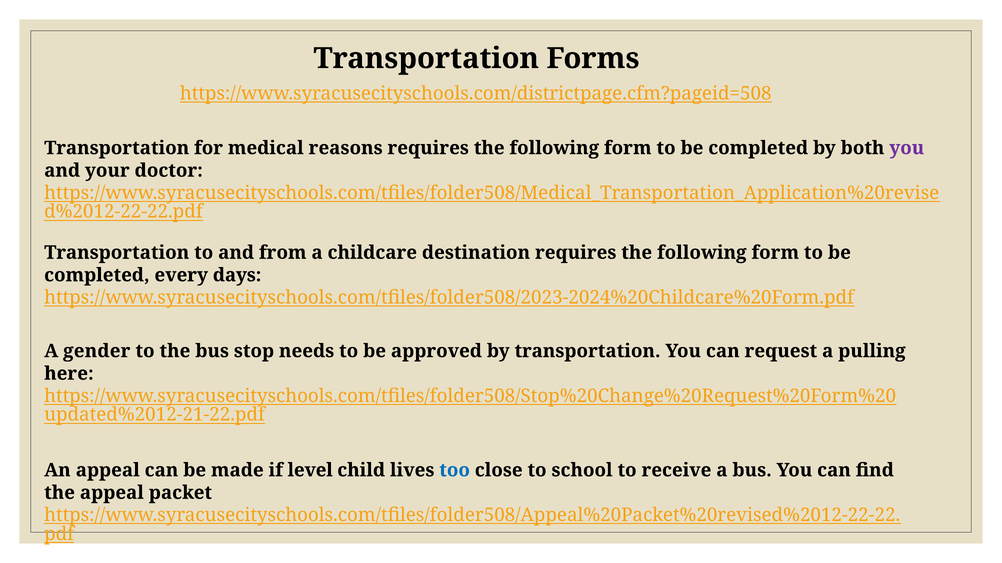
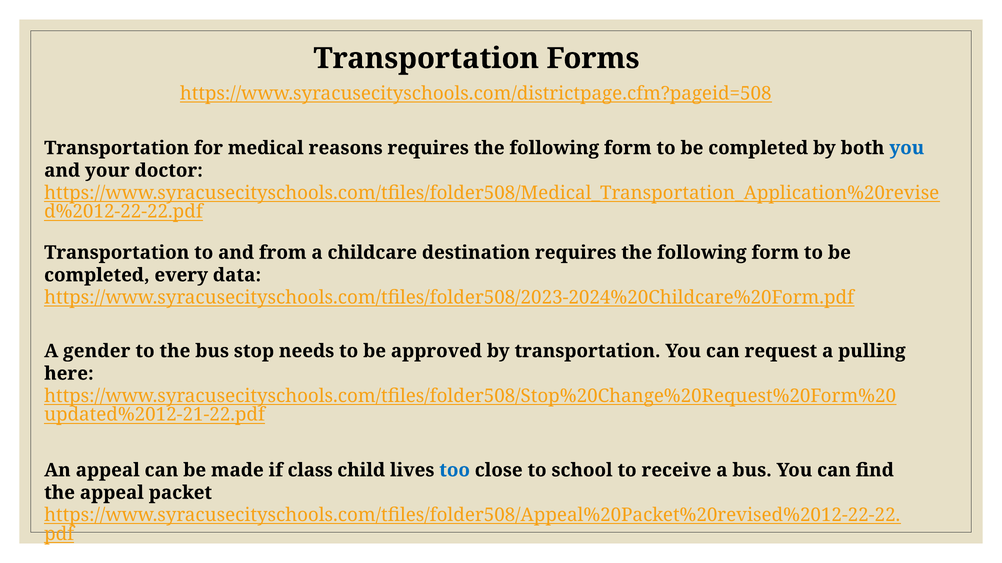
you at (907, 148) colour: purple -> blue
days: days -> data
level: level -> class
